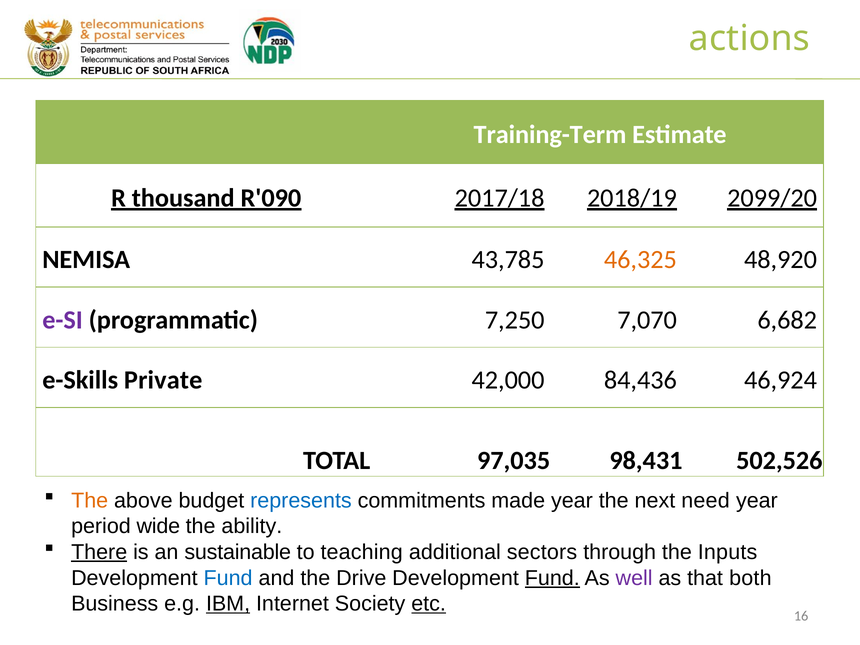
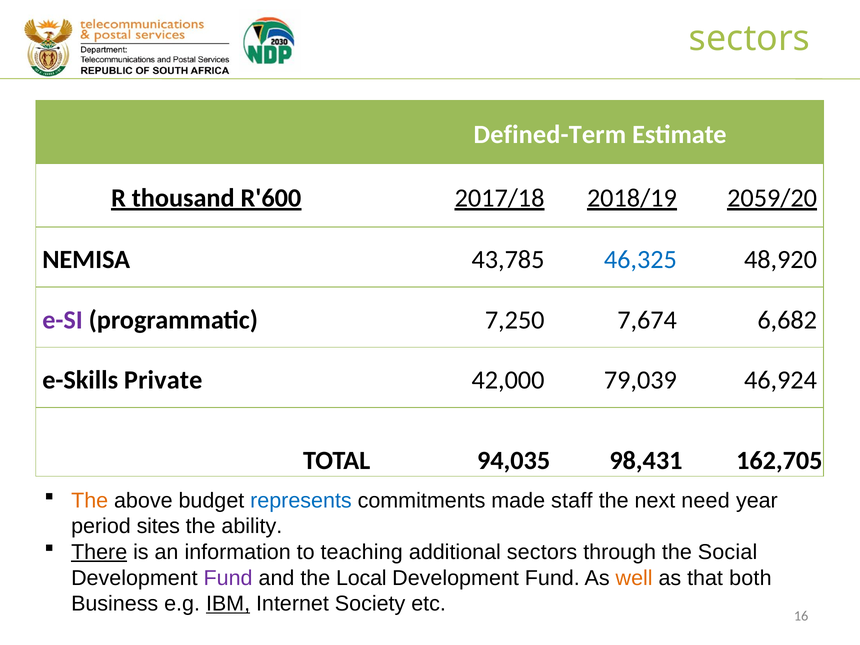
actions at (750, 38): actions -> sectors
Training-Term: Training-Term -> Defined-Term
R'090: R'090 -> R'600
2099/20: 2099/20 -> 2059/20
46,325 colour: orange -> blue
7,070: 7,070 -> 7,674
84,436: 84,436 -> 79,039
97,035: 97,035 -> 94,035
502,526: 502,526 -> 162,705
made year: year -> staff
wide: wide -> sites
sustainable: sustainable -> information
Inputs: Inputs -> Social
Fund at (228, 578) colour: blue -> purple
Drive: Drive -> Local
Fund at (552, 578) underline: present -> none
well colour: purple -> orange
etc underline: present -> none
